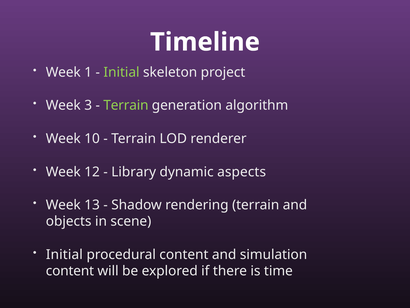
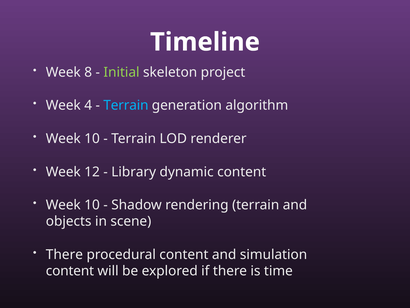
1: 1 -> 8
3: 3 -> 4
Terrain at (126, 105) colour: light green -> light blue
dynamic aspects: aspects -> content
13 at (92, 205): 13 -> 10
Initial at (64, 254): Initial -> There
